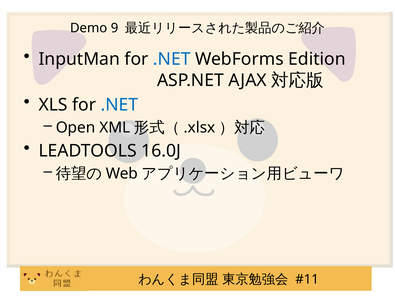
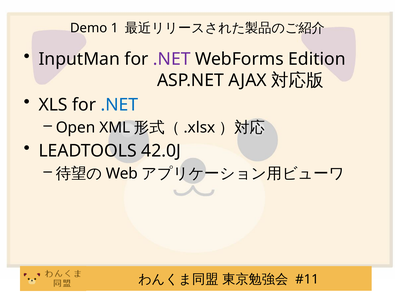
9: 9 -> 1
.NET at (172, 59) colour: blue -> purple
16.0J: 16.0J -> 42.0J
